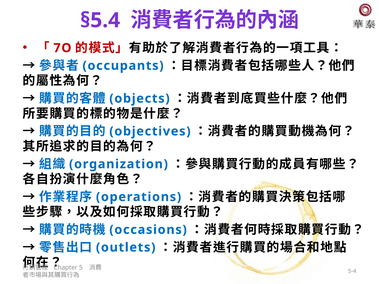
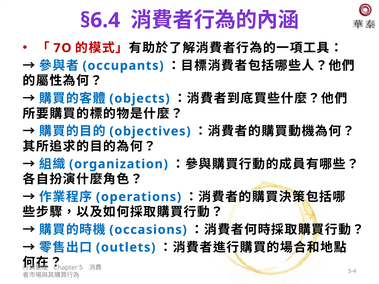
§5.4: §5.4 -> §6.4
